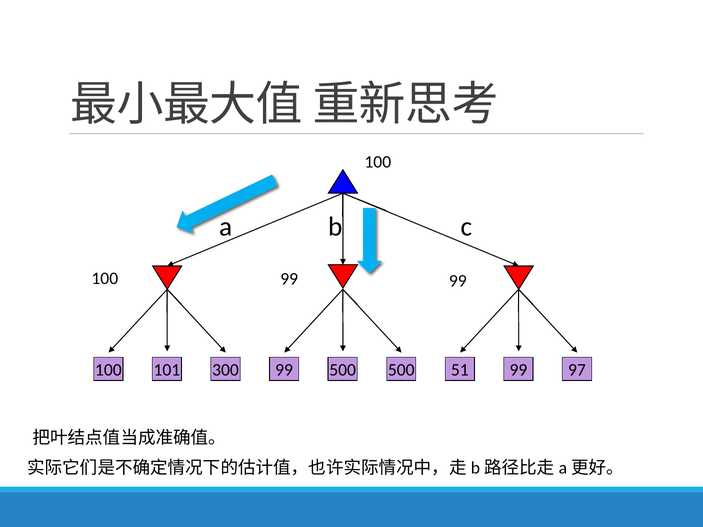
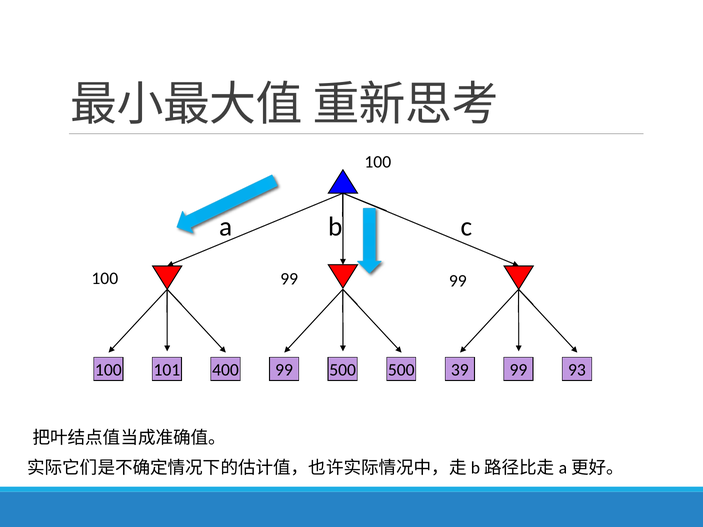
300: 300 -> 400
51: 51 -> 39
97: 97 -> 93
